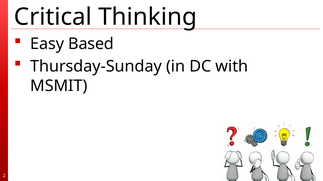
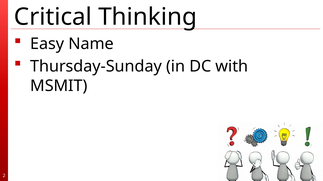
Based: Based -> Name
